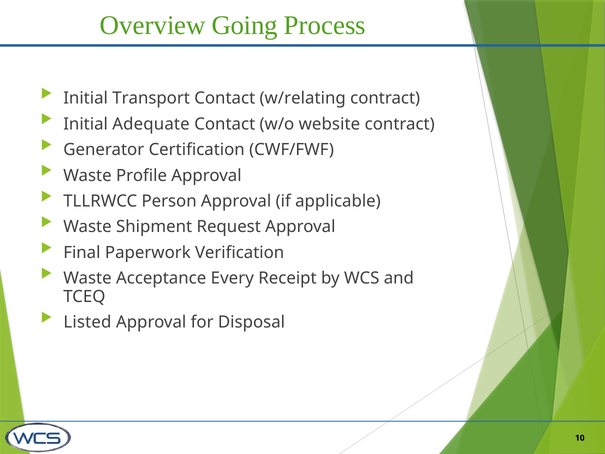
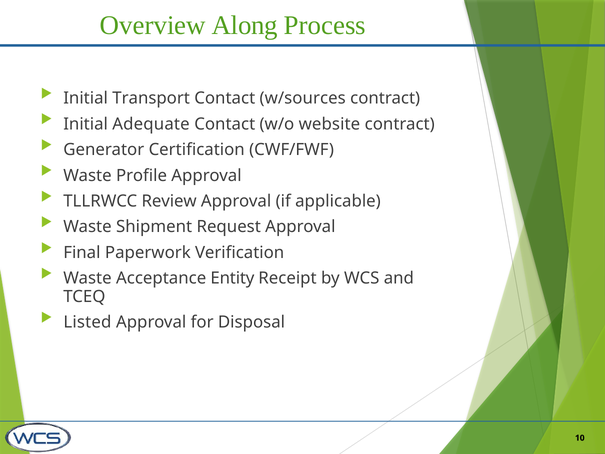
Going: Going -> Along
w/relating: w/relating -> w/sources
Person: Person -> Review
Every: Every -> Entity
